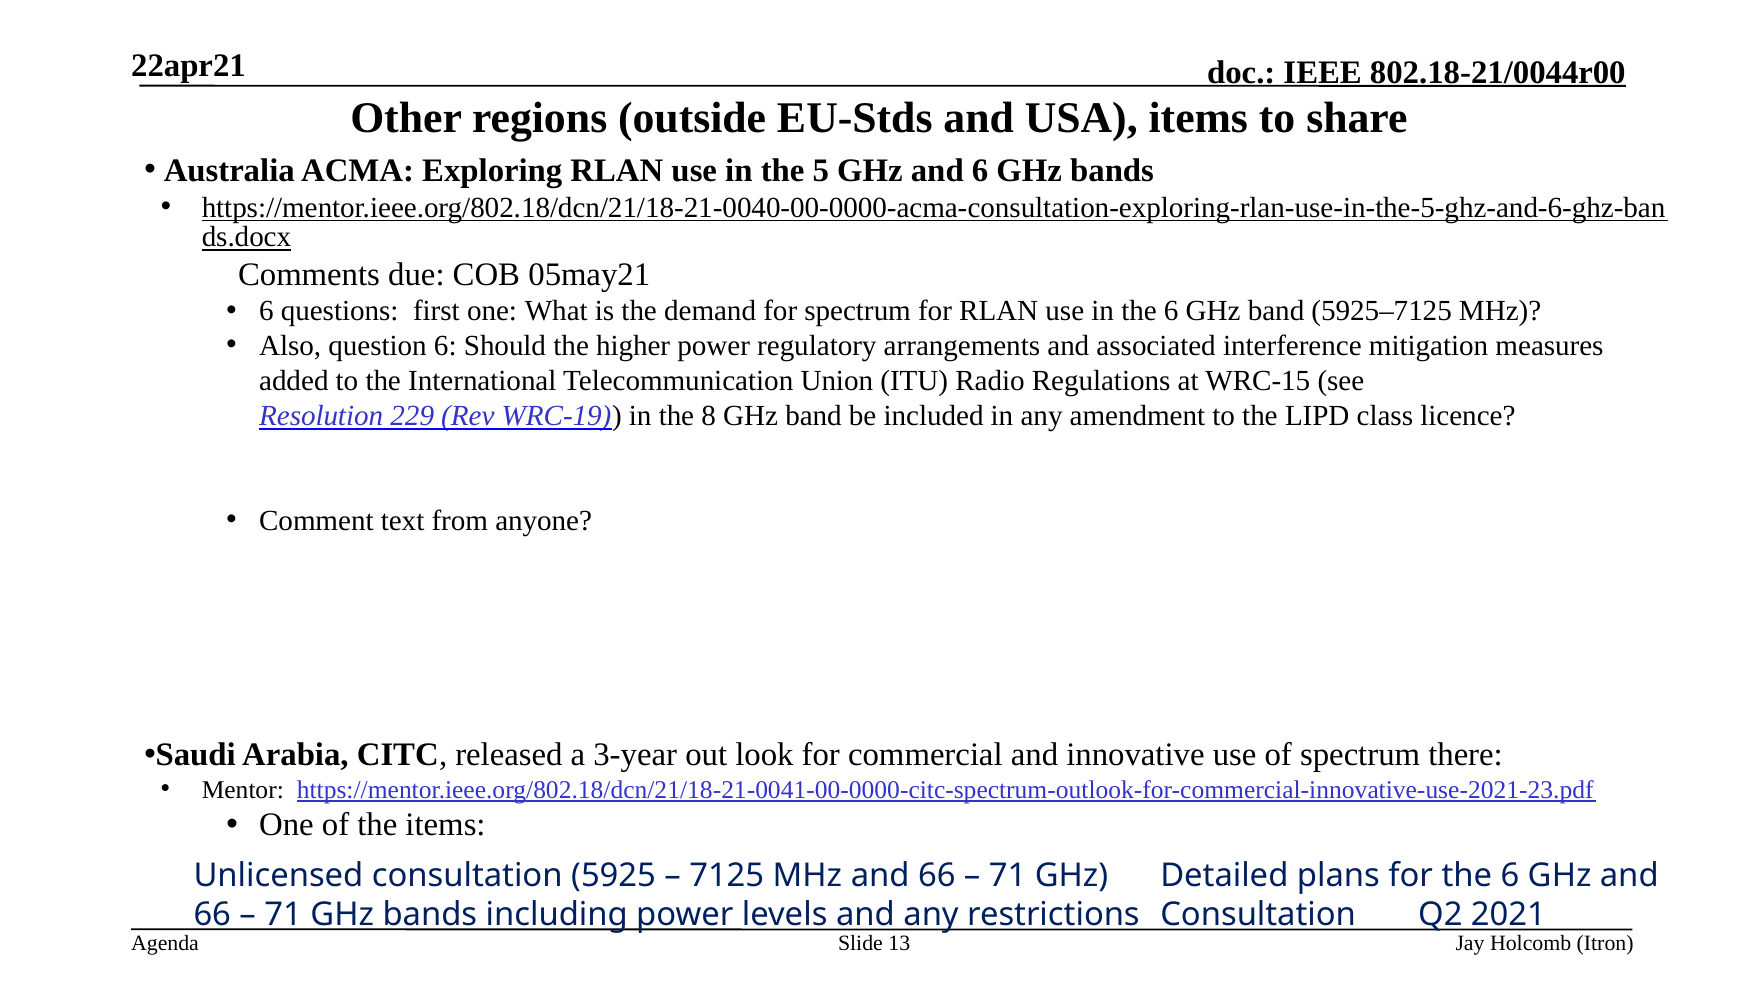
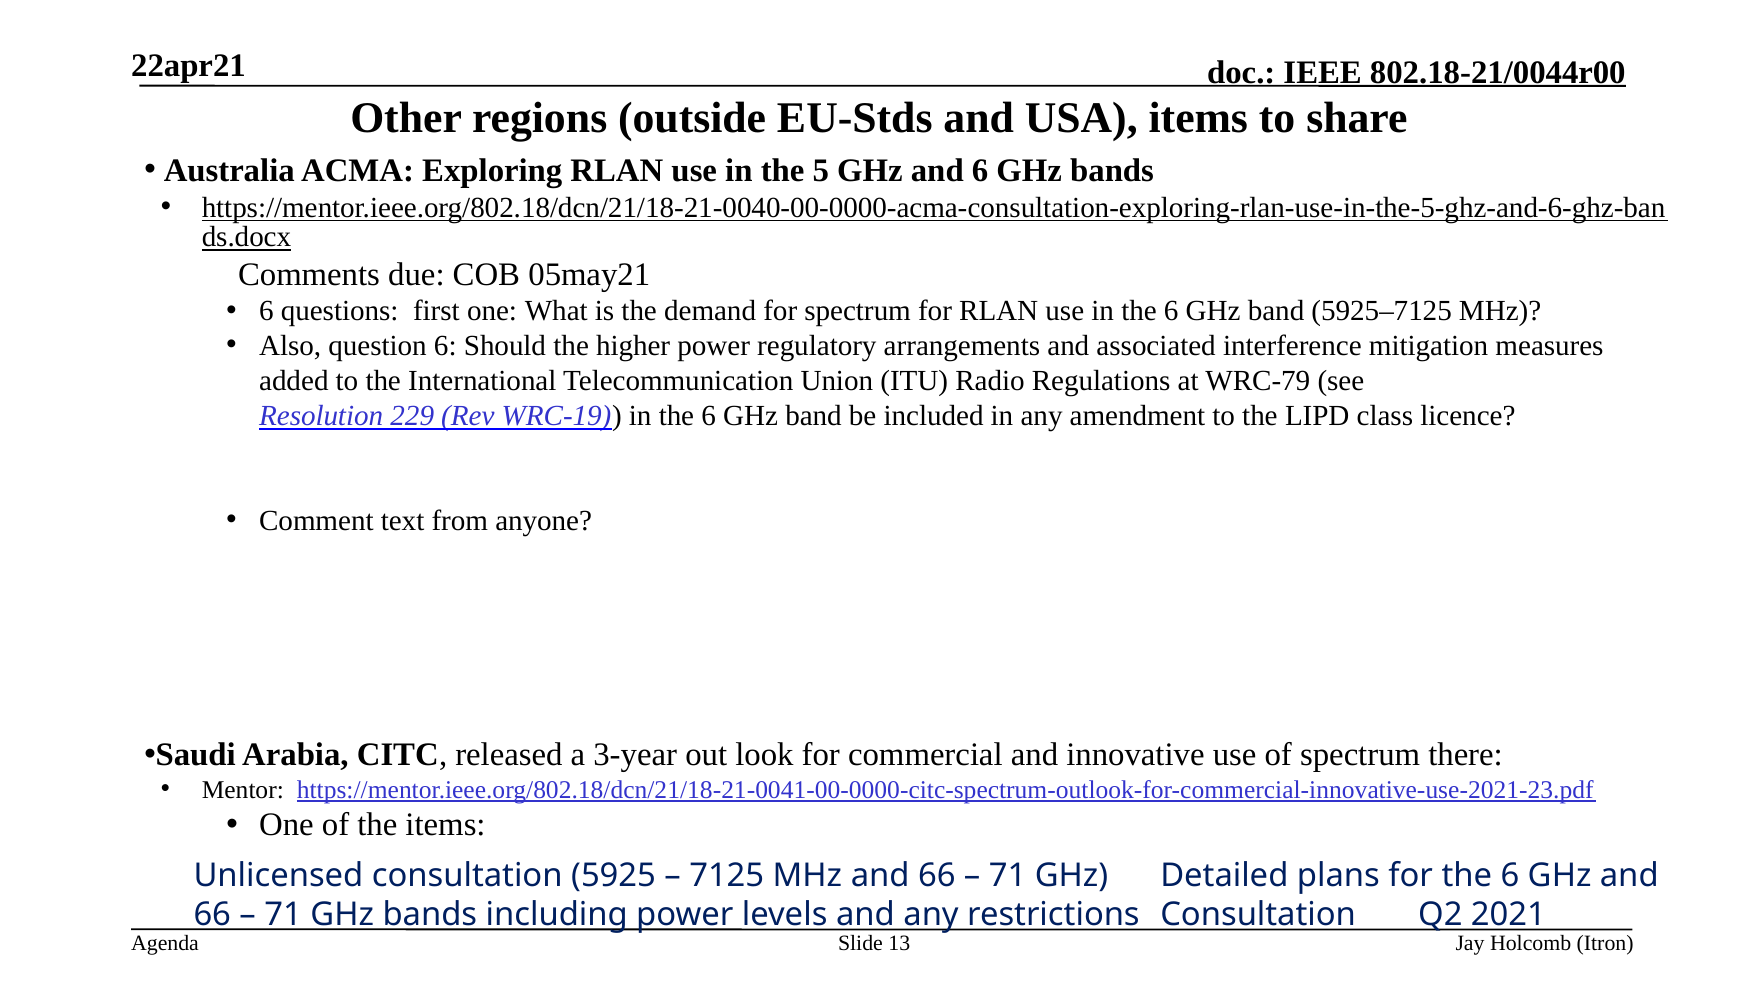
WRC-15: WRC-15 -> WRC-79
WRC-19 in the 8: 8 -> 6
